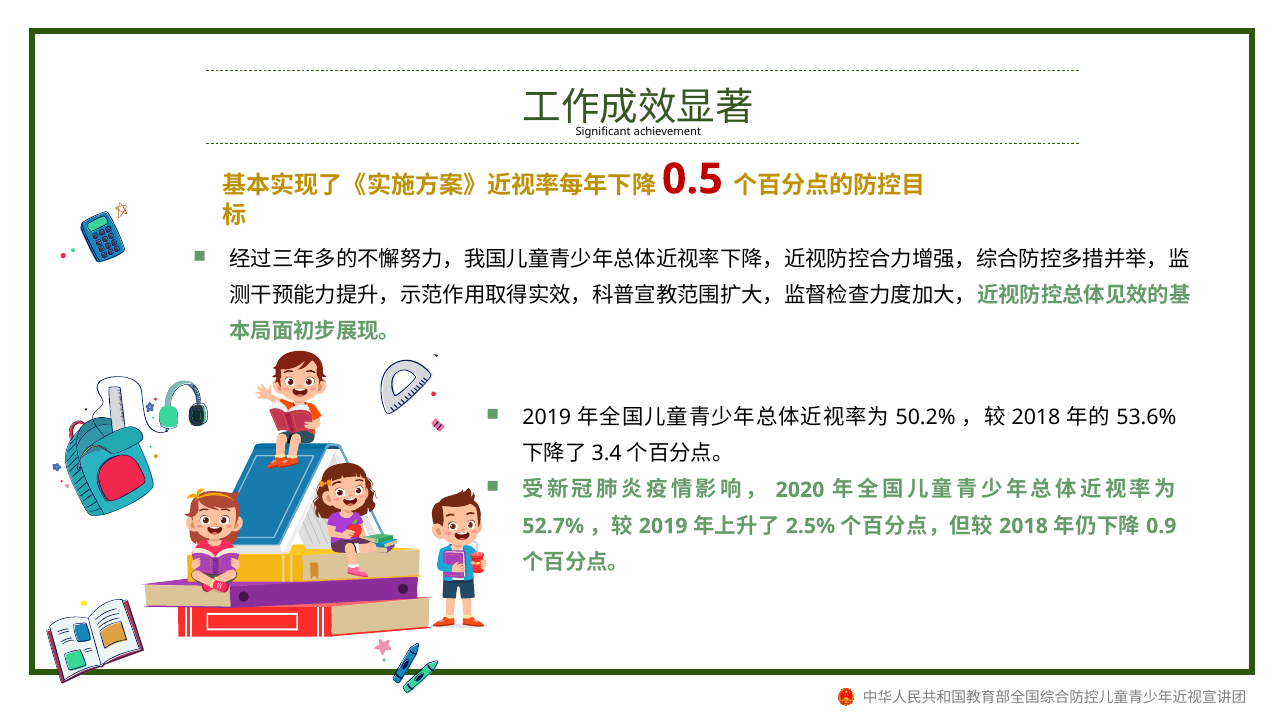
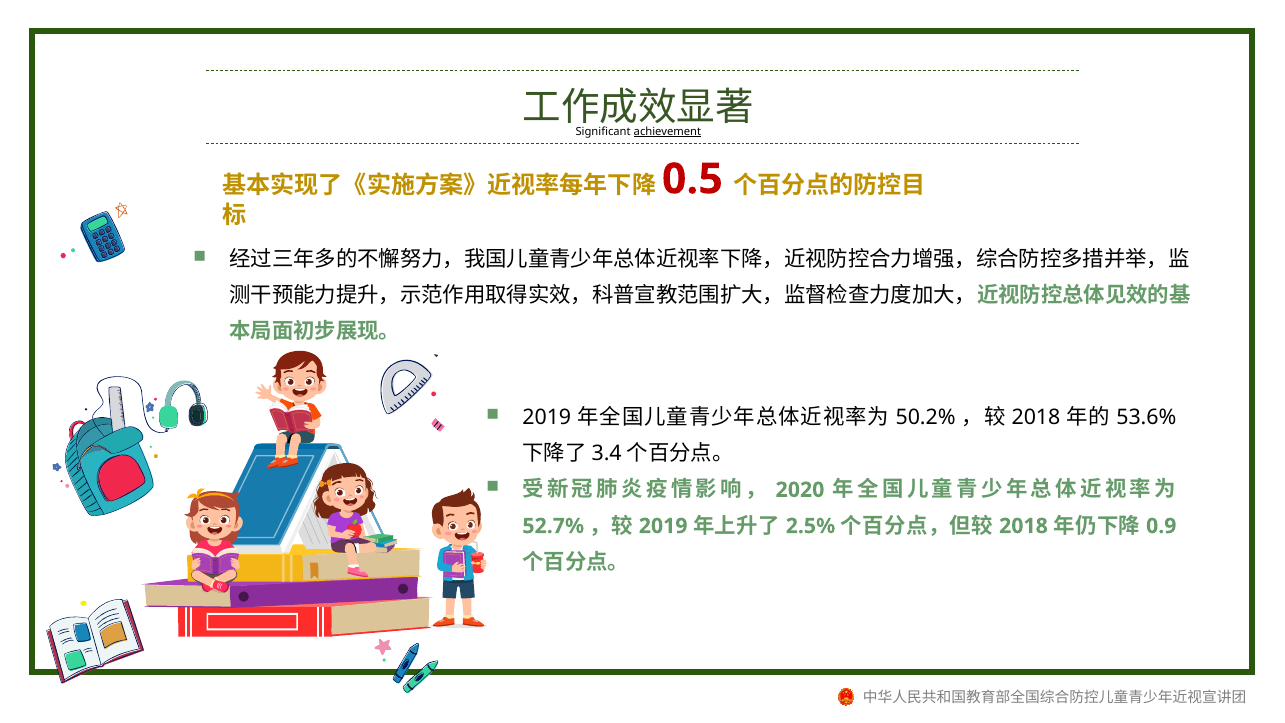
achievement underline: none -> present
